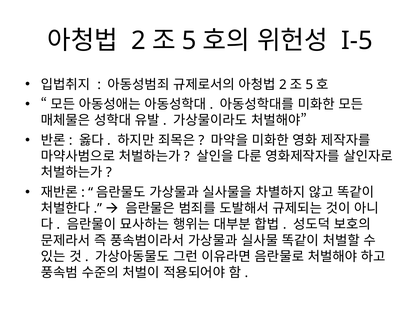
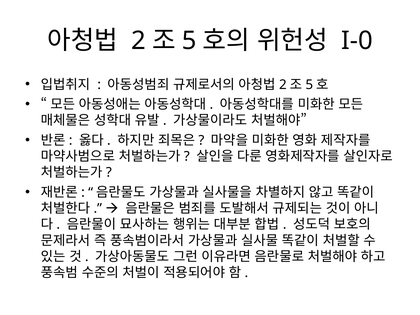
I-5: I-5 -> I-0
